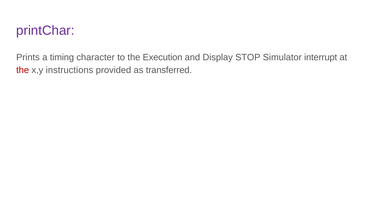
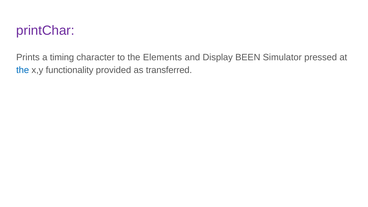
Execution: Execution -> Elements
STOP: STOP -> BEEN
interrupt: interrupt -> pressed
the at (23, 70) colour: red -> blue
instructions: instructions -> functionality
